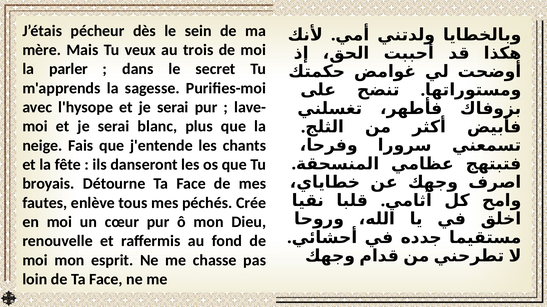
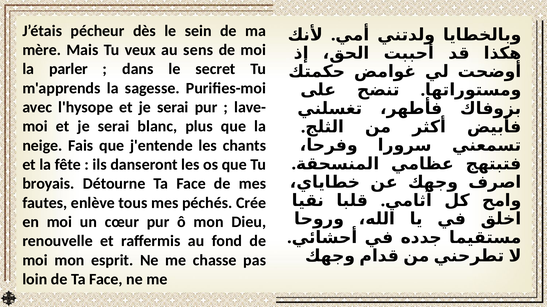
trois: trois -> sens
